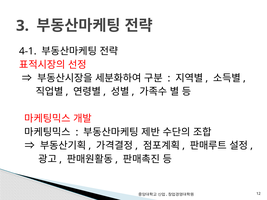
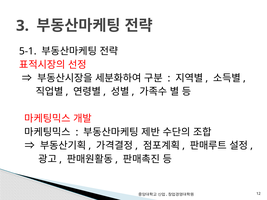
4-1: 4-1 -> 5-1
